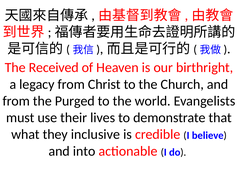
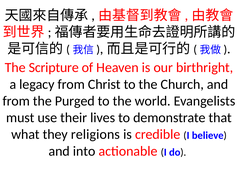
Received: Received -> Scripture
inclusive: inclusive -> religions
